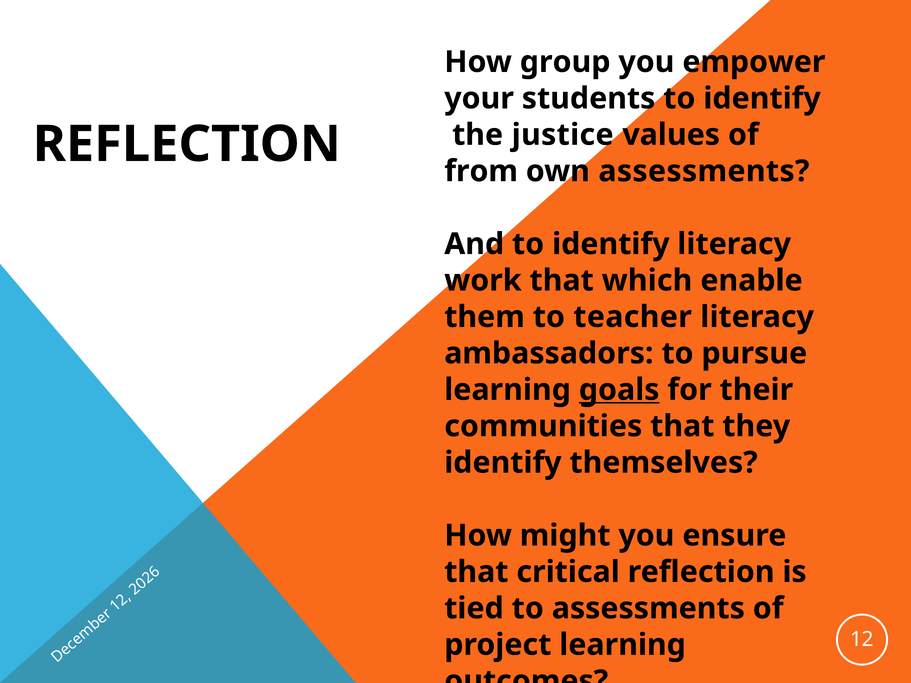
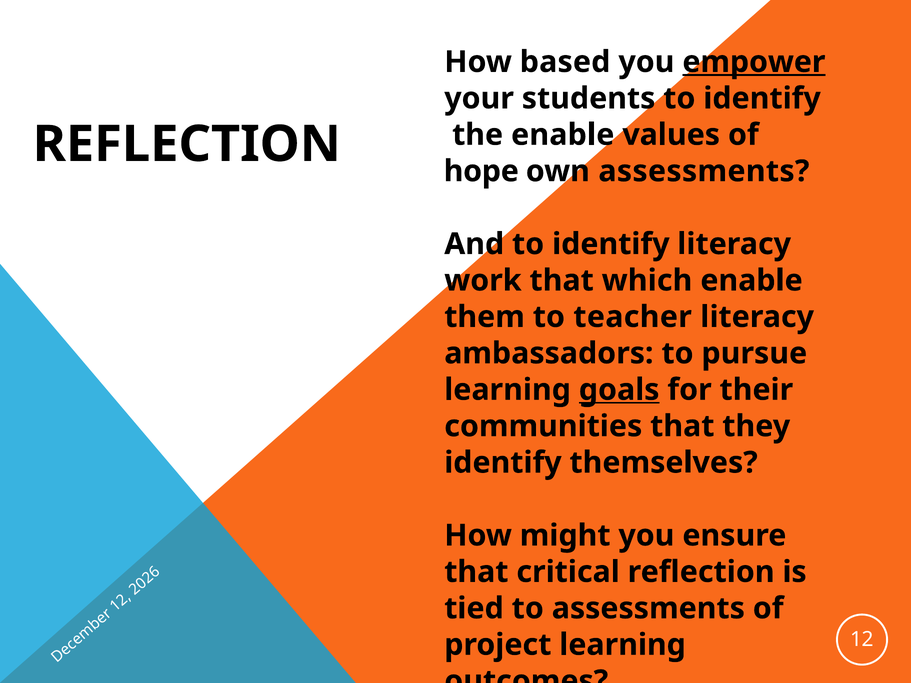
group: group -> based
empower underline: none -> present
the justice: justice -> enable
from: from -> hope
